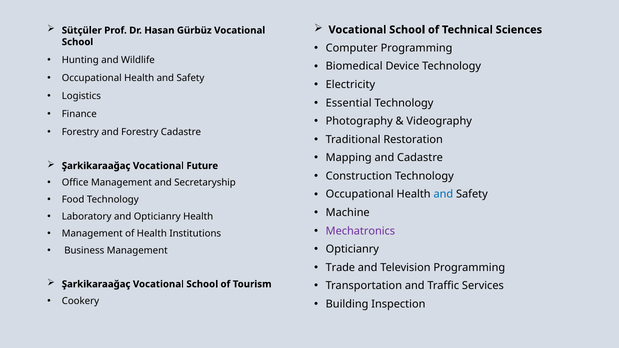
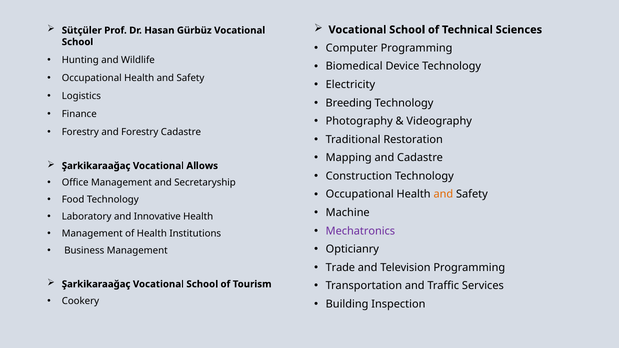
Essential: Essential -> Breeding
Future: Future -> Allows
and at (443, 194) colour: blue -> orange
and Opticianry: Opticianry -> Innovative
